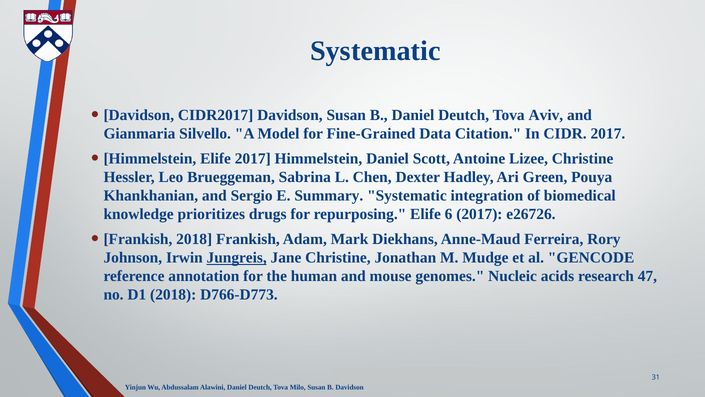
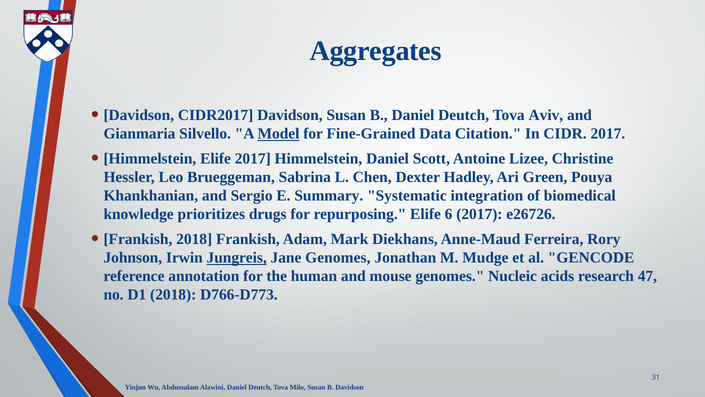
Systematic at (375, 51): Systematic -> Aggregates
Model underline: none -> present
Jane Christine: Christine -> Genomes
